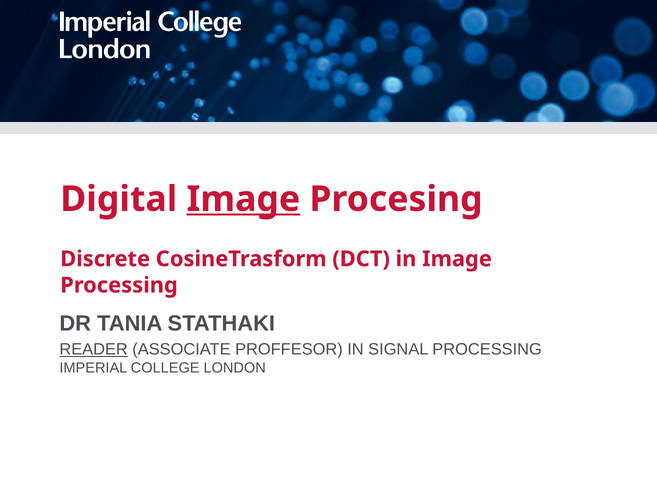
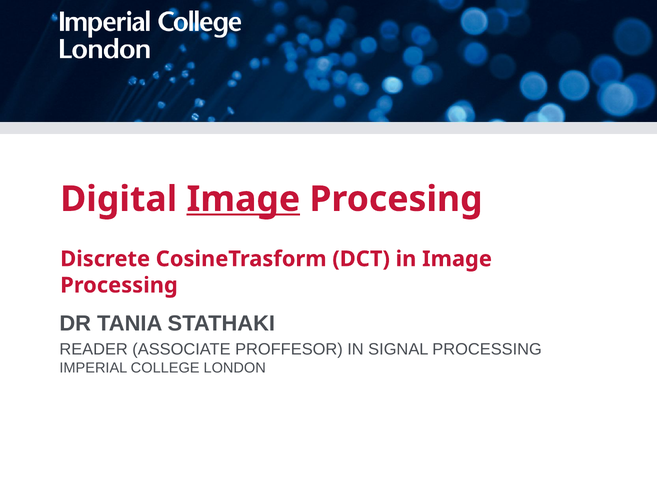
READER underline: present -> none
